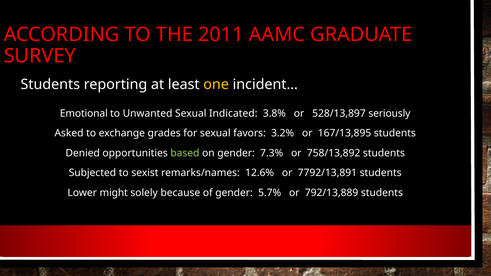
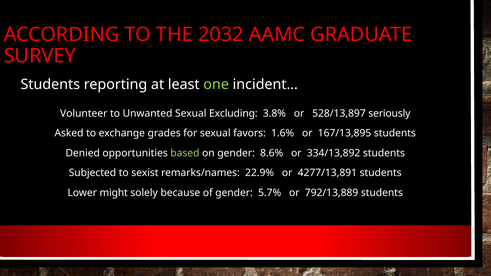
2011: 2011 -> 2032
one colour: yellow -> light green
Emotional: Emotional -> Volunteer
Indicated: Indicated -> Excluding
3.2%: 3.2% -> 1.6%
7.3%: 7.3% -> 8.6%
758/13,892: 758/13,892 -> 334/13,892
12.6%: 12.6% -> 22.9%
7792/13,891: 7792/13,891 -> 4277/13,891
